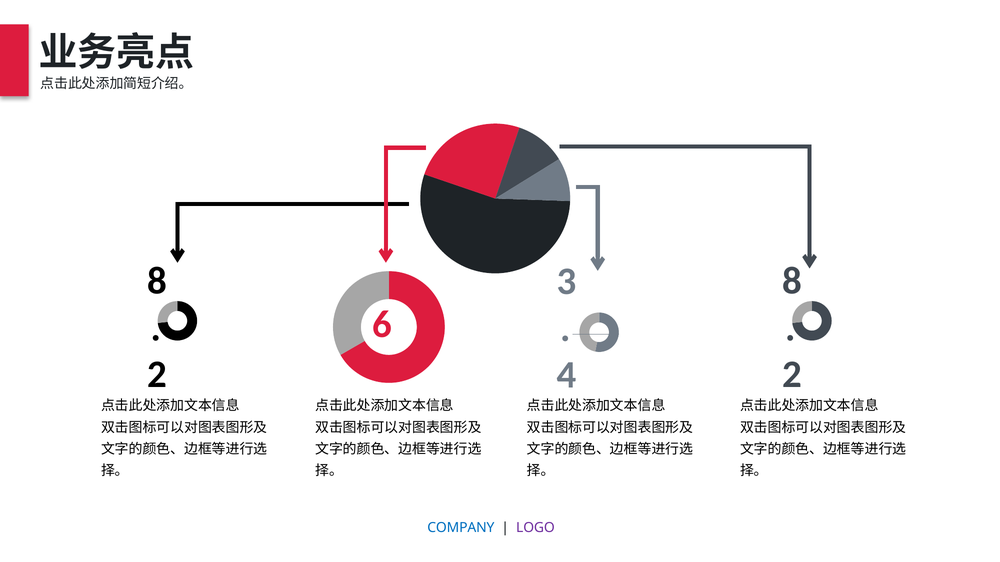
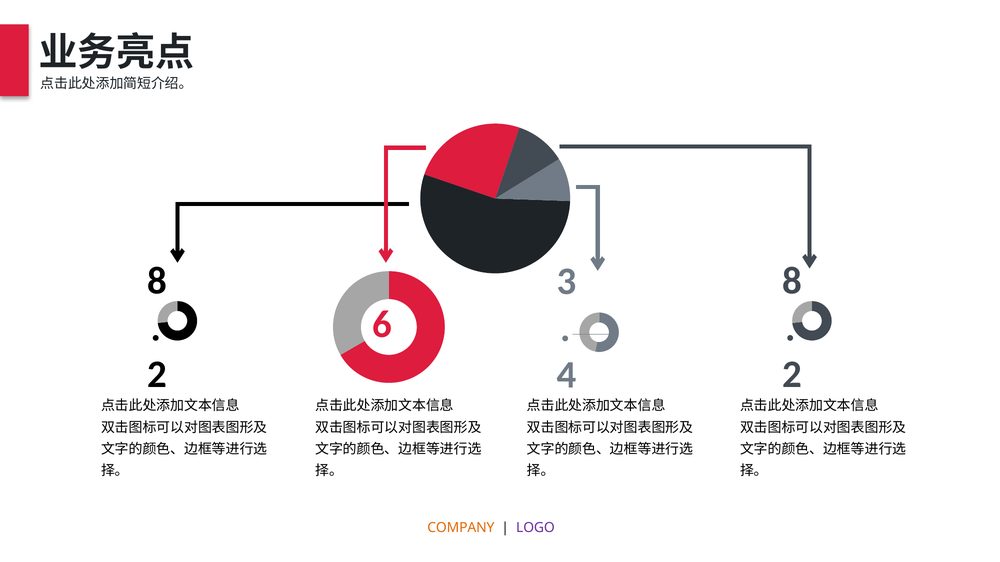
COMPANY colour: blue -> orange
